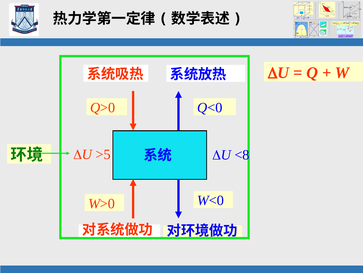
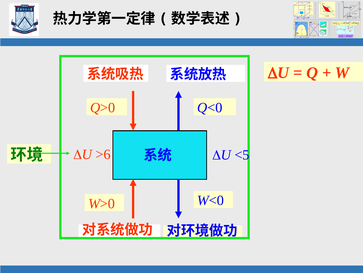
>5: >5 -> >6
<8: <8 -> <5
